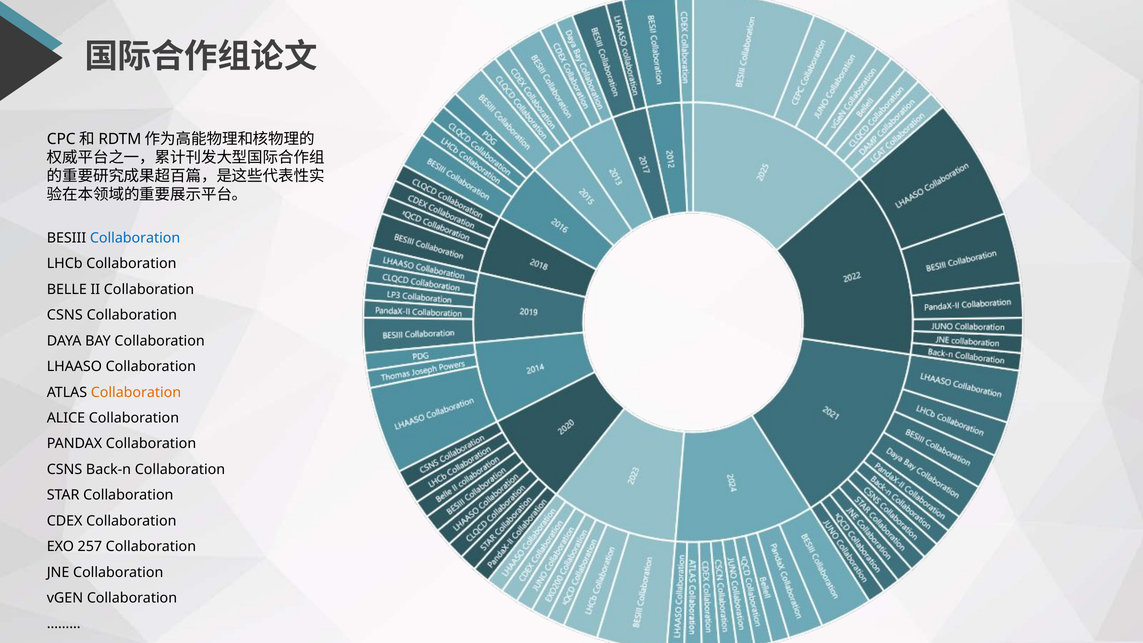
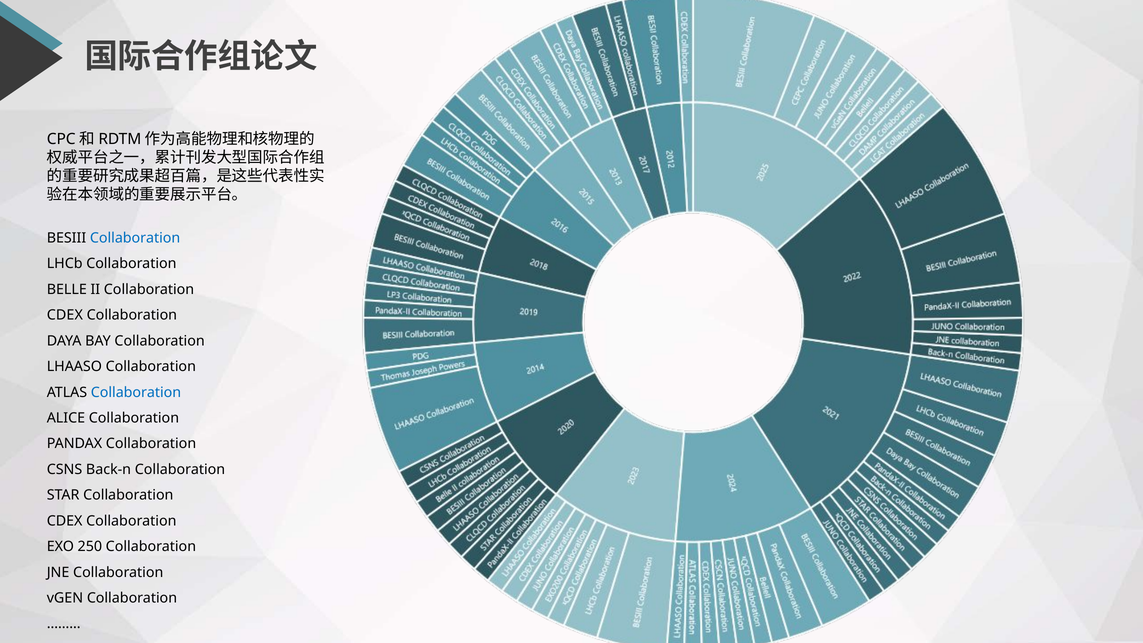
CSNS at (65, 315): CSNS -> CDEX
Collaboration at (136, 392) colour: orange -> blue
257: 257 -> 250
